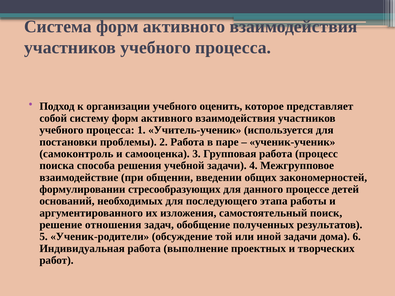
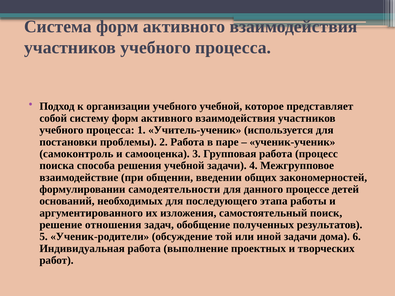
учебного оценить: оценить -> учебной
стресообразующих: стресообразующих -> самодеятельности
